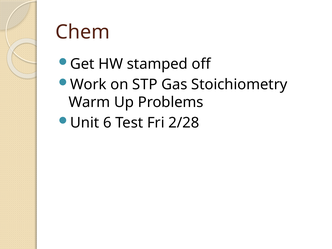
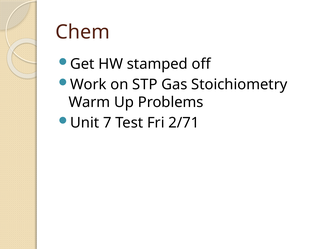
6: 6 -> 7
2/28: 2/28 -> 2/71
